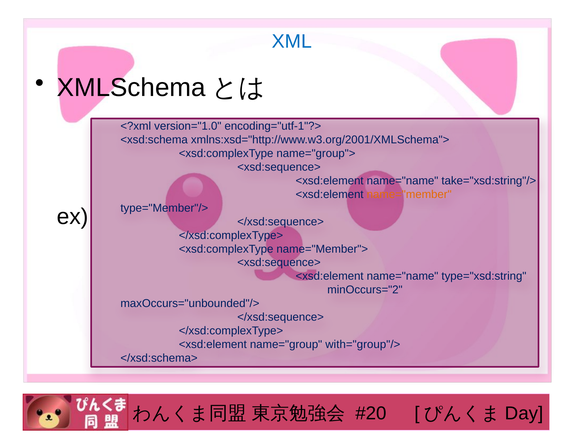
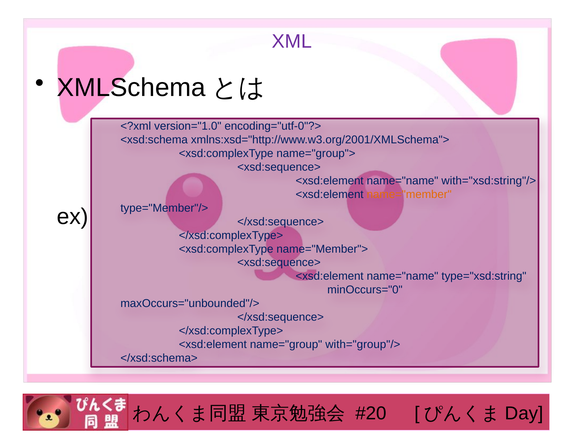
XML colour: blue -> purple
encoding="utf-1"?>: encoding="utf-1"?> -> encoding="utf-0"?>
take="xsd:string"/>: take="xsd:string"/> -> with="xsd:string"/>
minOccurs="2: minOccurs="2 -> minOccurs="0
